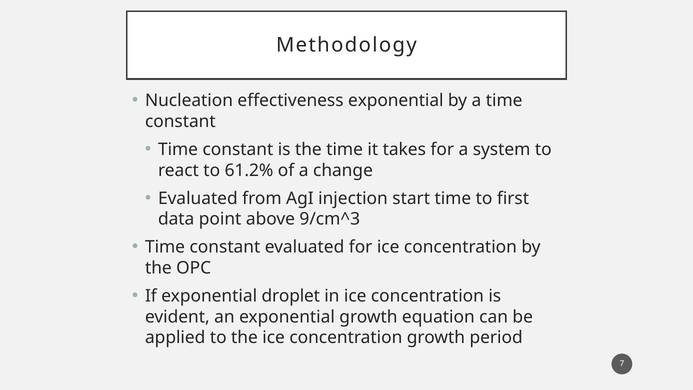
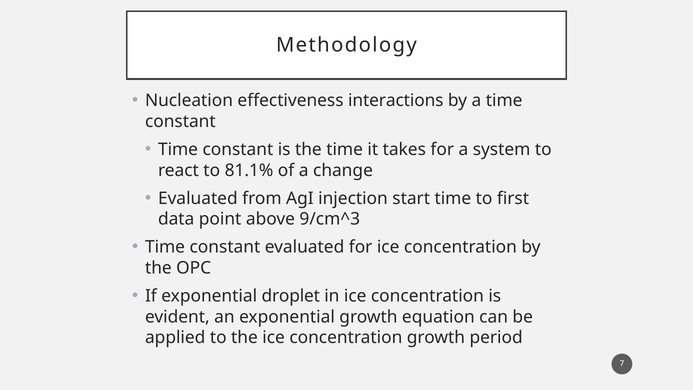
effectiveness exponential: exponential -> interactions
61.2%: 61.2% -> 81.1%
